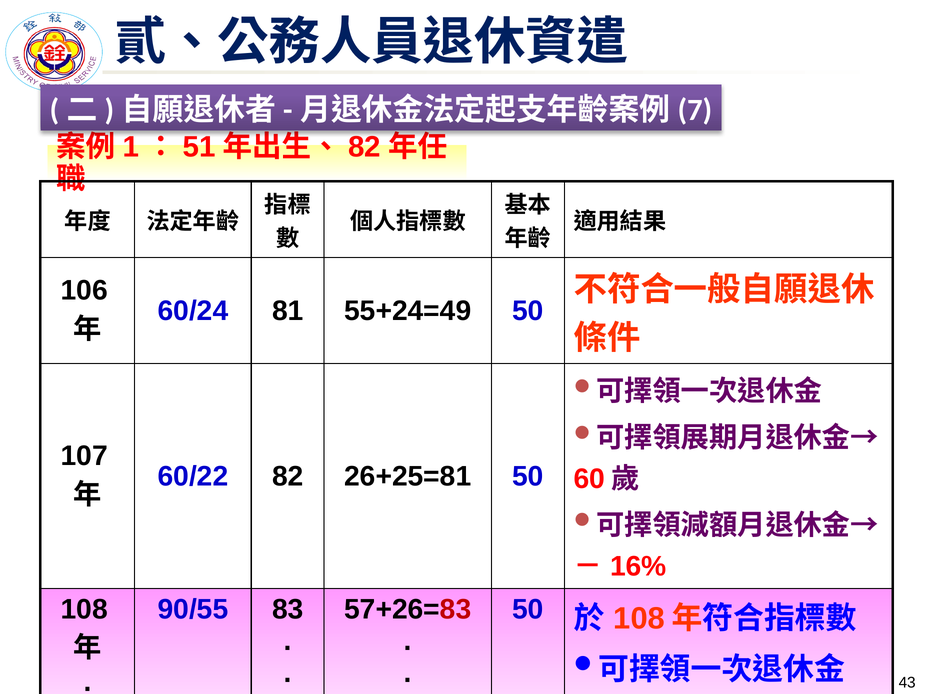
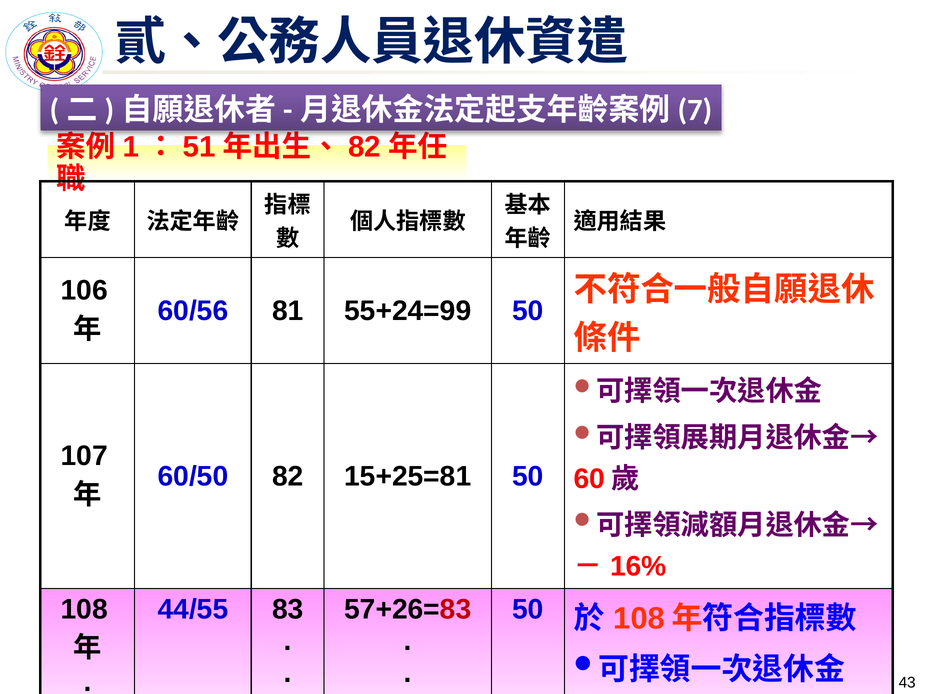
60/24: 60/24 -> 60/56
55+24=49: 55+24=49 -> 55+24=99
60/22: 60/22 -> 60/50
26+25=81: 26+25=81 -> 15+25=81
90/55: 90/55 -> 44/55
